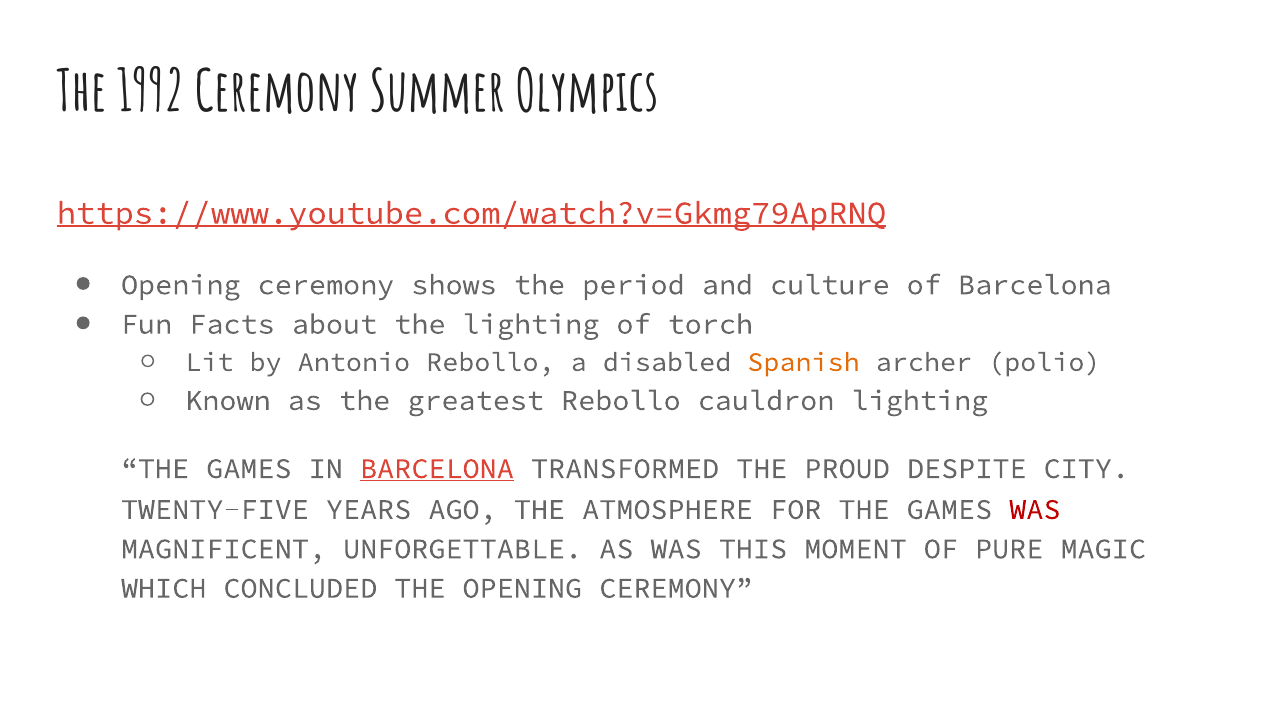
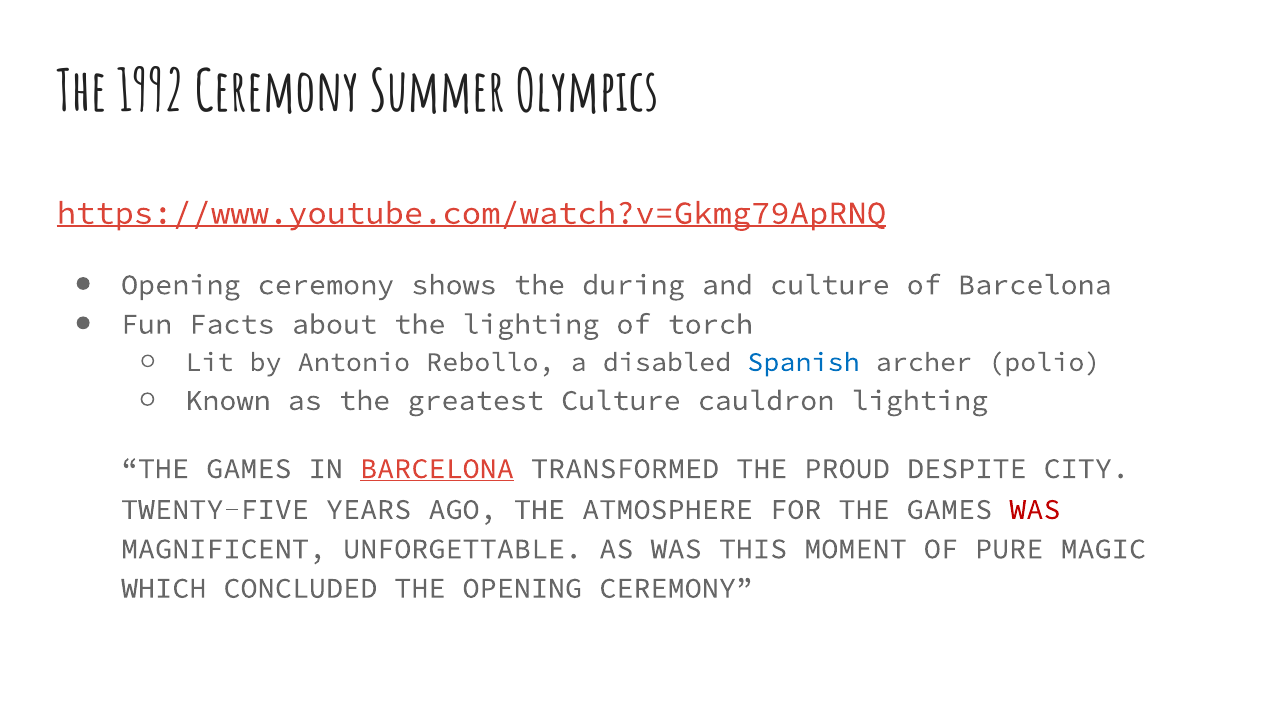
period: period -> during
Spanish colour: orange -> blue
greatest Rebollo: Rebollo -> Culture
